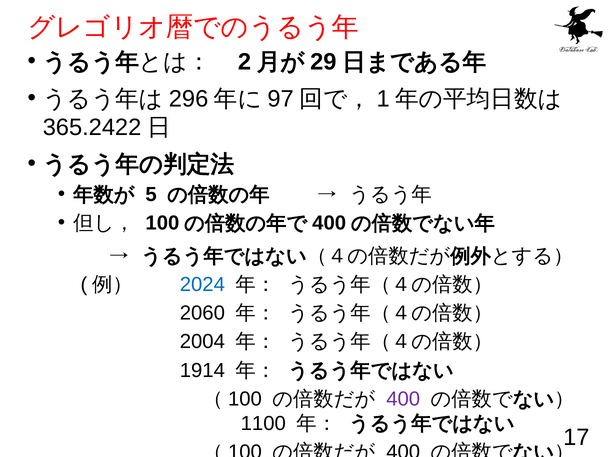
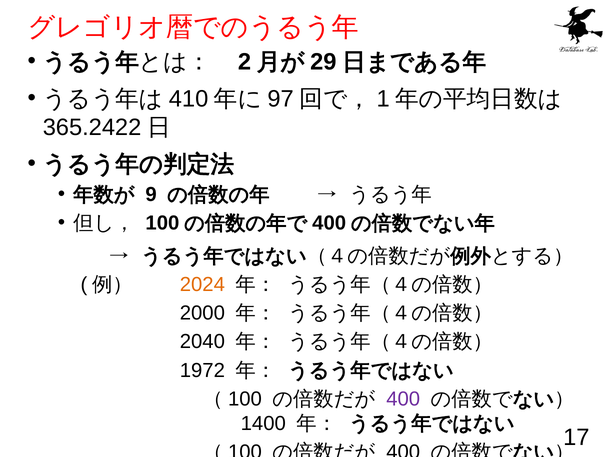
296: 296 -> 410
5: 5 -> 9
2024 colour: blue -> orange
2060: 2060 -> 2000
2004: 2004 -> 2040
1914: 1914 -> 1972
1100: 1100 -> 1400
